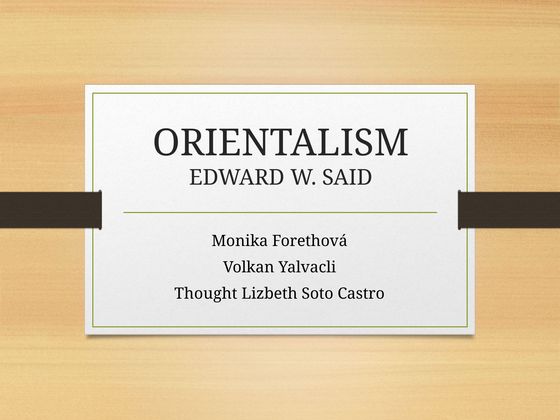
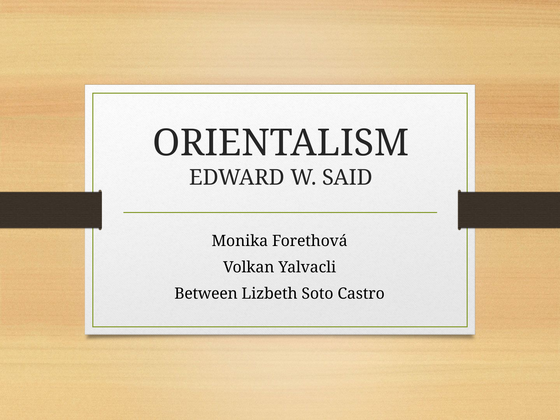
Thought: Thought -> Between
